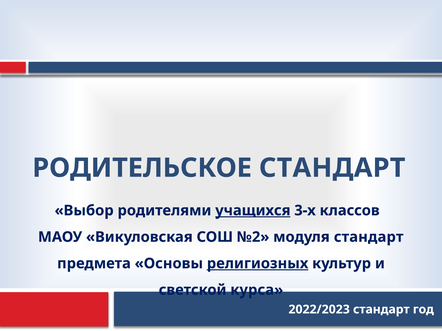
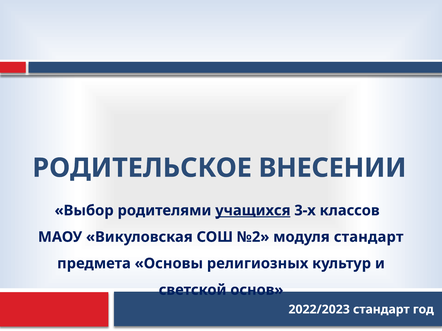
РОДИТЕЛЬСКОЕ СТАНДАРТ: СТАНДАРТ -> ВНЕСЕНИИ
религиозных underline: present -> none
курса: курса -> основ
